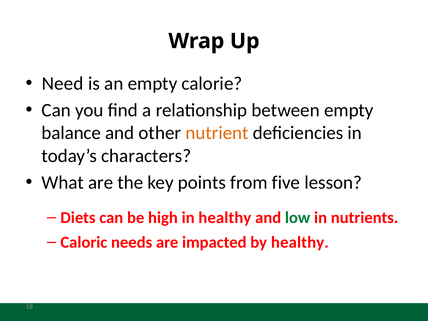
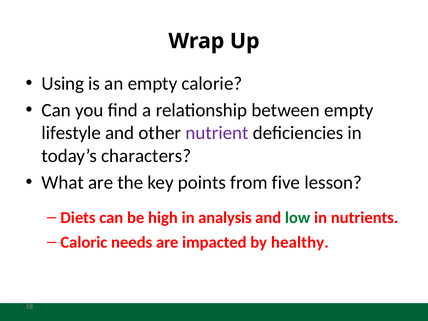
Need: Need -> Using
balance: balance -> lifestyle
nutrient colour: orange -> purple
in healthy: healthy -> analysis
